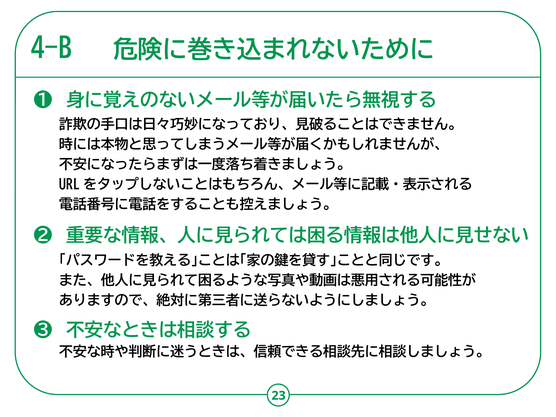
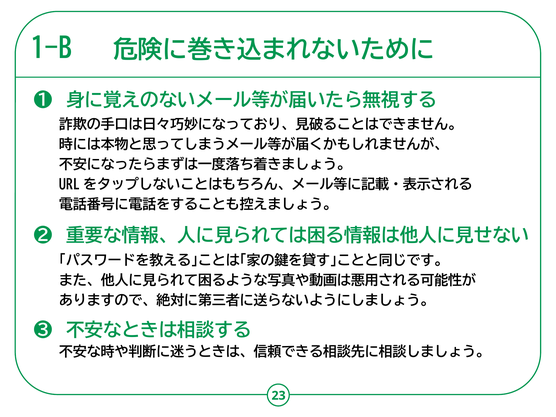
4-B: 4-B -> 1-B
